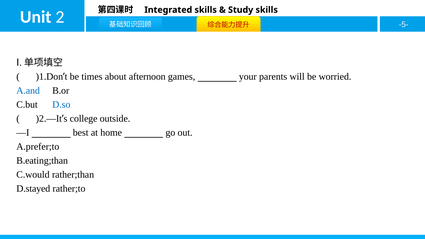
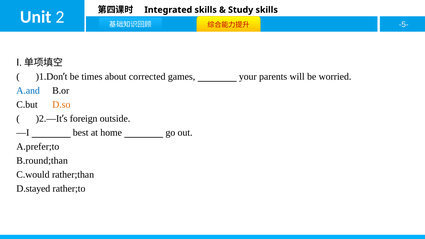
afternoon: afternoon -> corrected
D.so colour: blue -> orange
college: college -> foreign
B.eating;than: B.eating;than -> B.round;than
